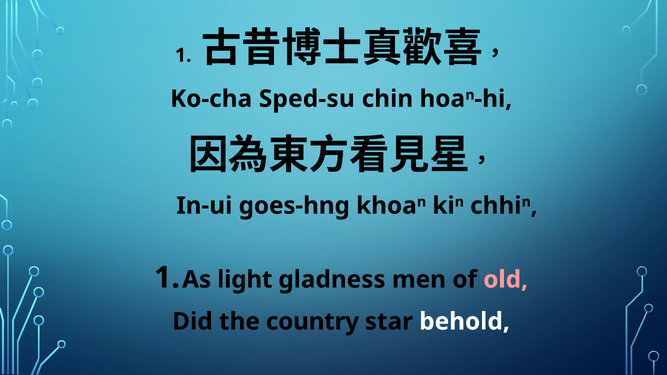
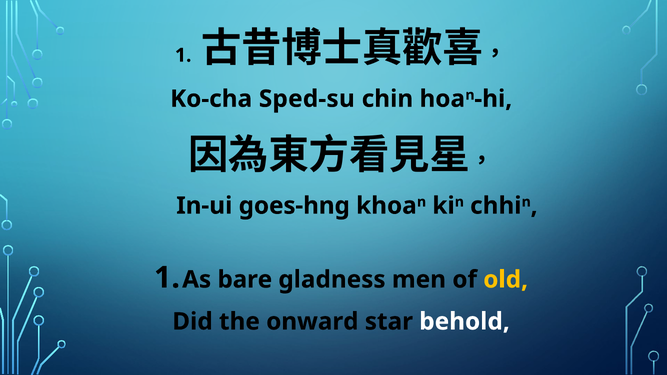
light: light -> bare
old colour: pink -> yellow
country: country -> onward
